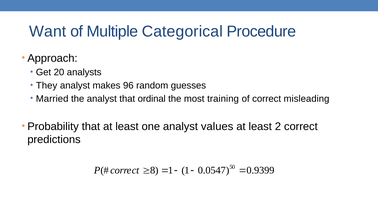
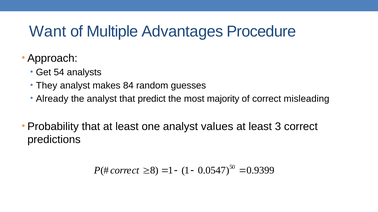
Categorical: Categorical -> Advantages
20: 20 -> 54
96: 96 -> 84
Married: Married -> Already
ordinal: ordinal -> predict
training: training -> majority
2: 2 -> 3
